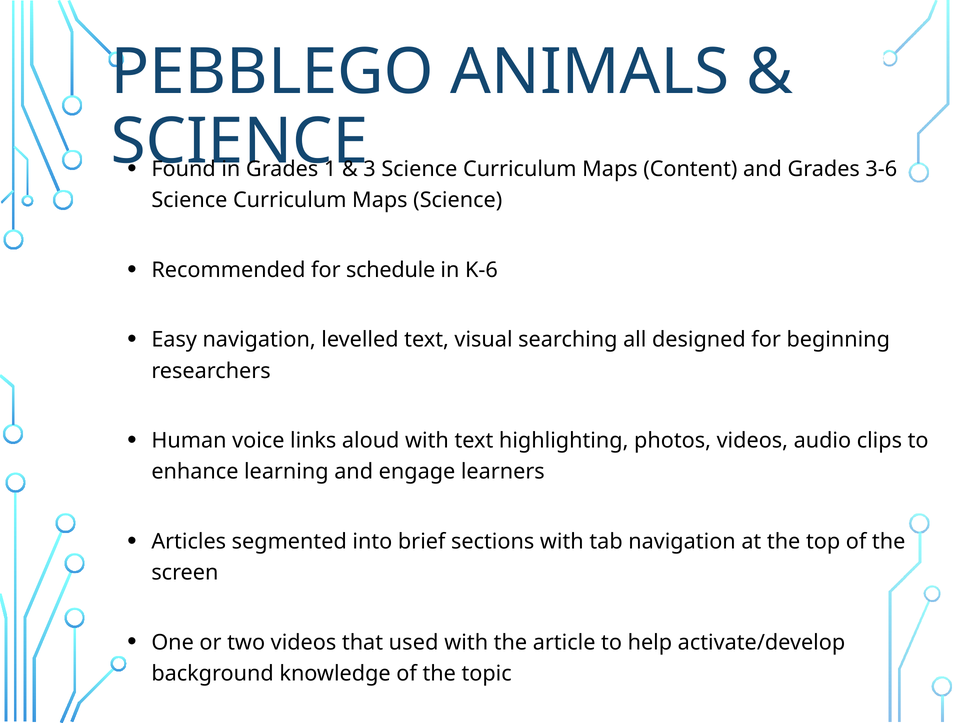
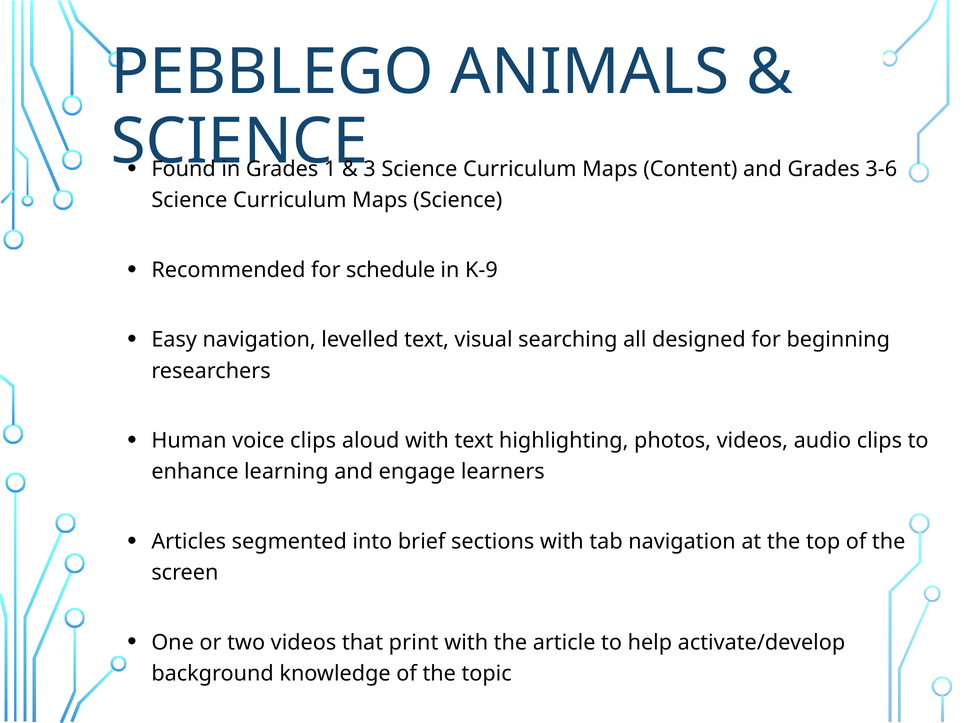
K-6: K-6 -> K-9
voice links: links -> clips
used: used -> print
